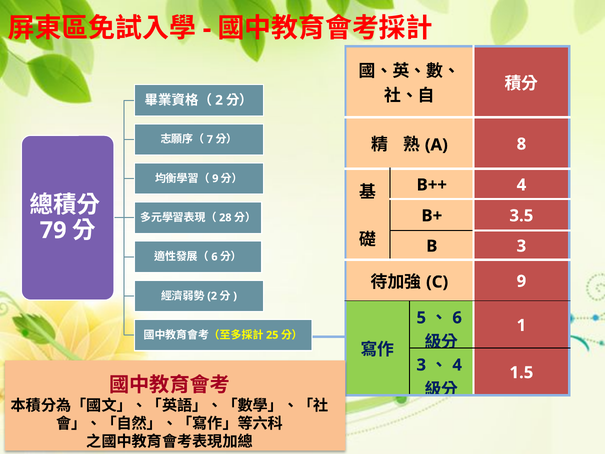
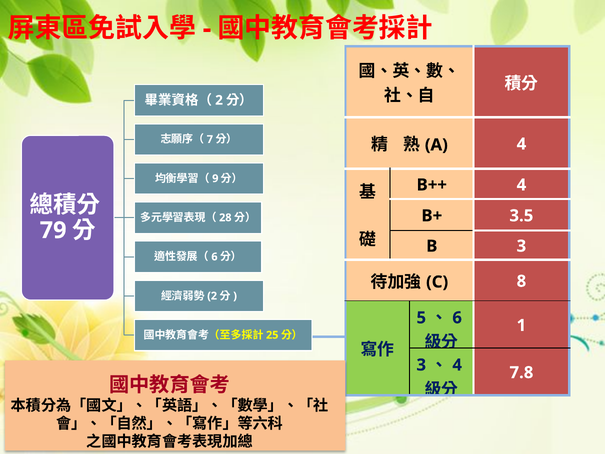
8 at (521, 144): 8 -> 4
9 at (521, 281): 9 -> 8
1.5: 1.5 -> 7.8
